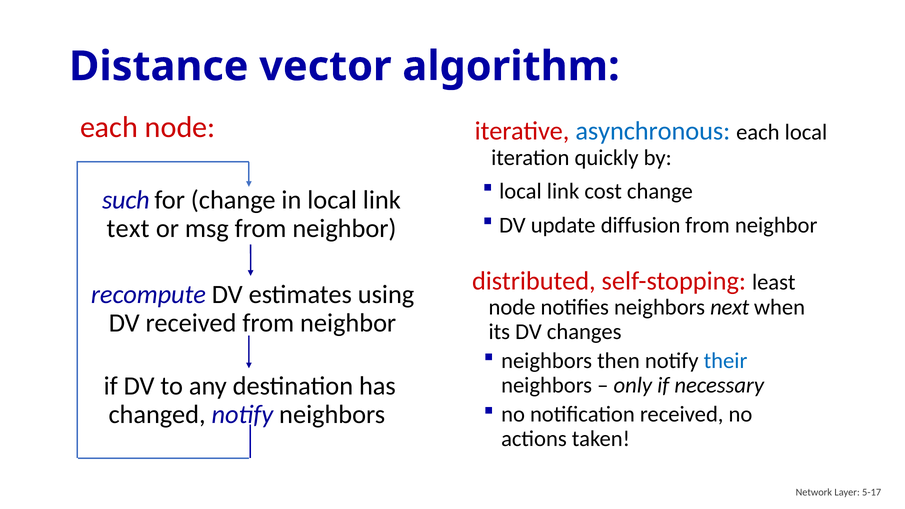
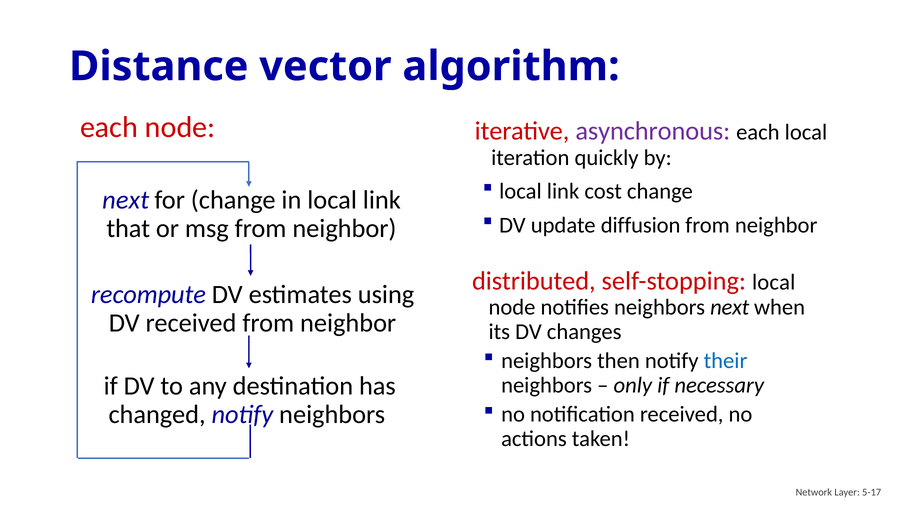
asynchronous colour: blue -> purple
such at (126, 200): such -> next
text: text -> that
self-stopping least: least -> local
